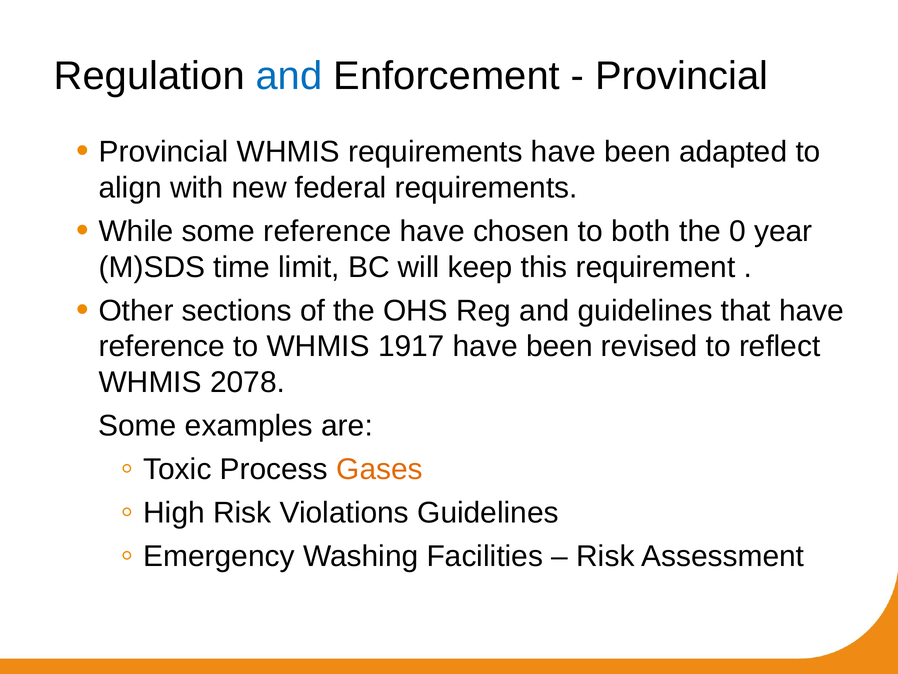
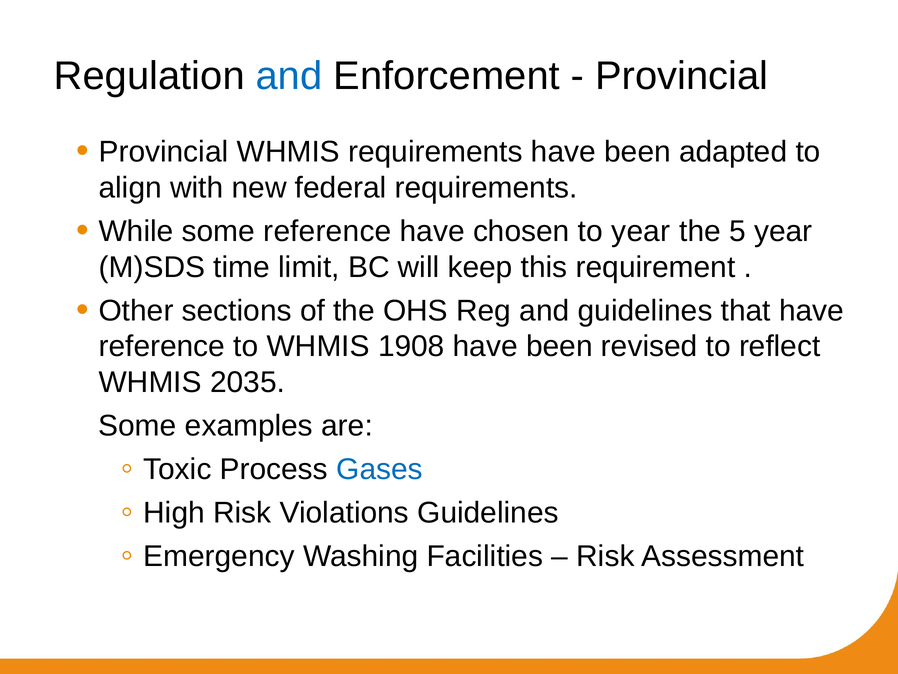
to both: both -> year
0: 0 -> 5
1917: 1917 -> 1908
2078: 2078 -> 2035
Gases colour: orange -> blue
